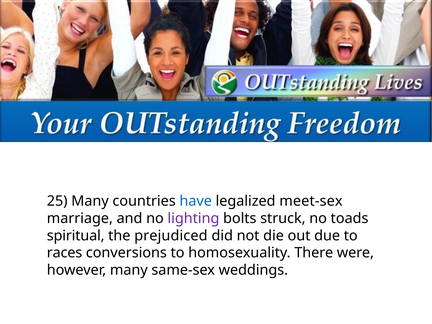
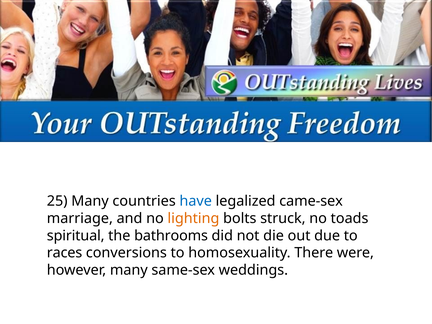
meet-sex: meet-sex -> came-sex
lighting colour: purple -> orange
prejudiced: prejudiced -> bathrooms
